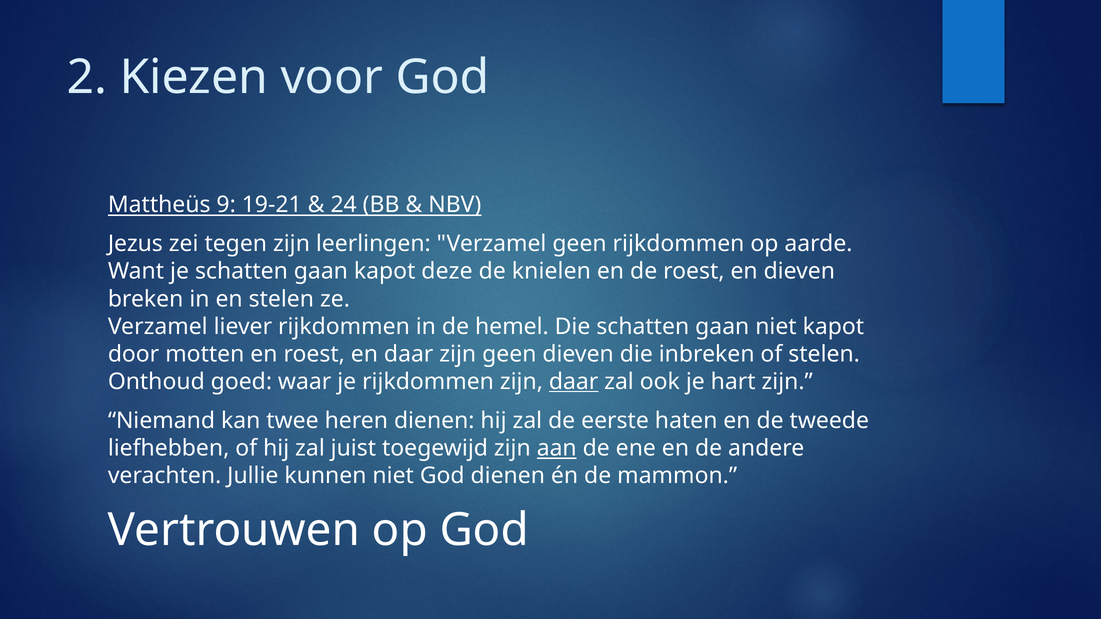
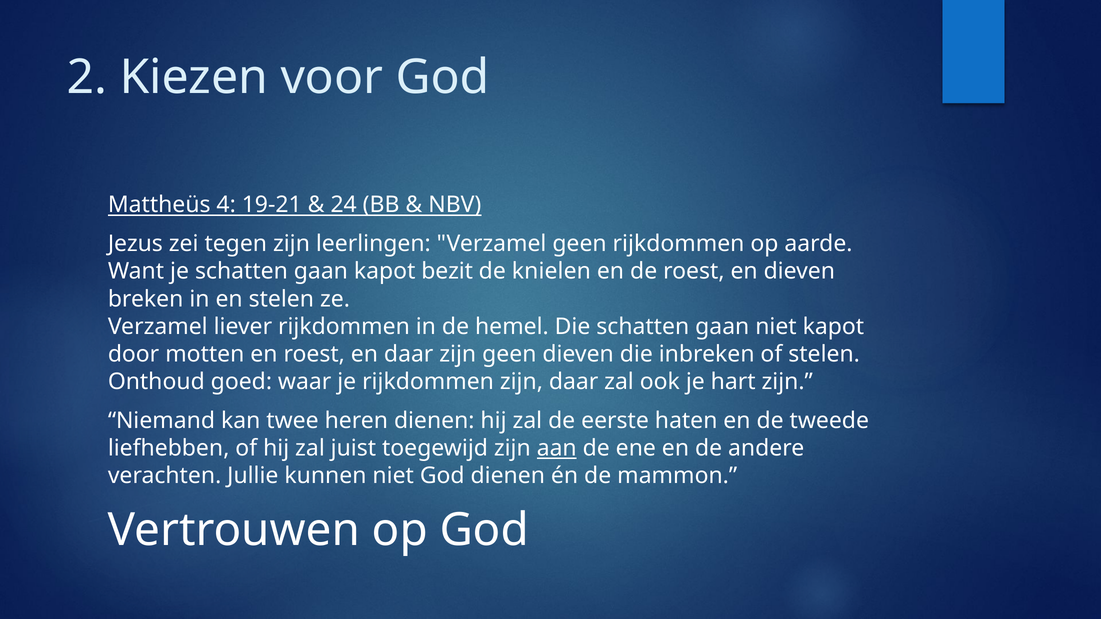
9: 9 -> 4
deze: deze -> bezit
daar at (574, 382) underline: present -> none
